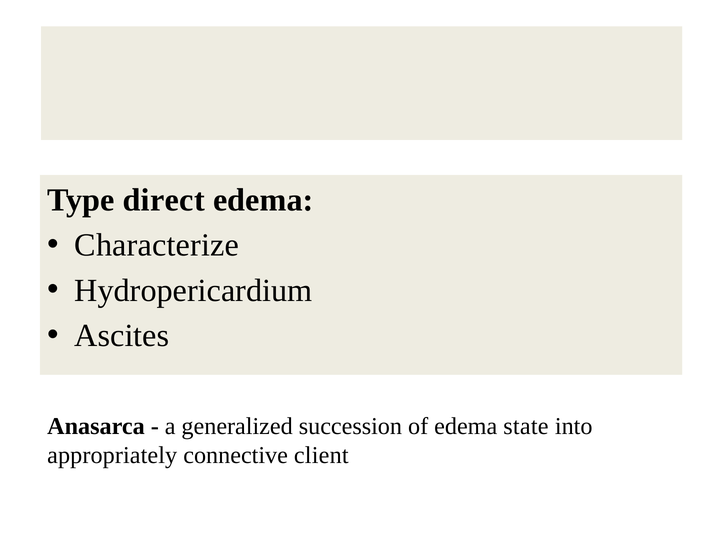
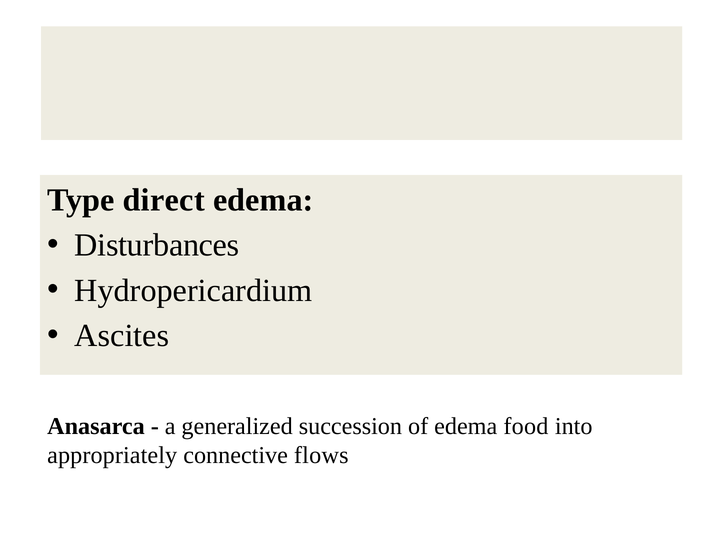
Characterize: Characterize -> Disturbances
state: state -> food
client: client -> flows
